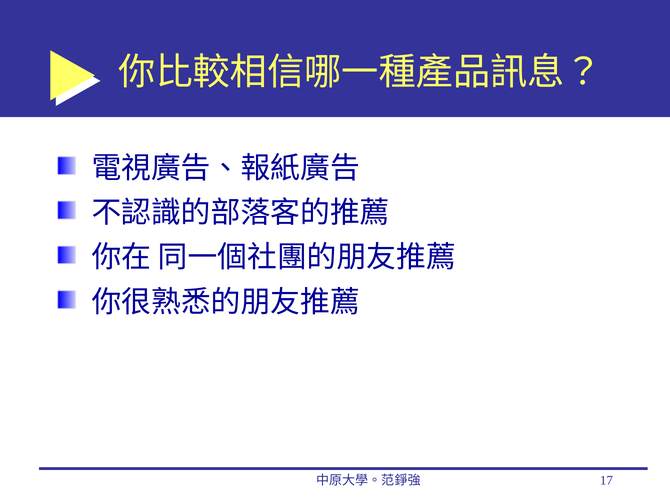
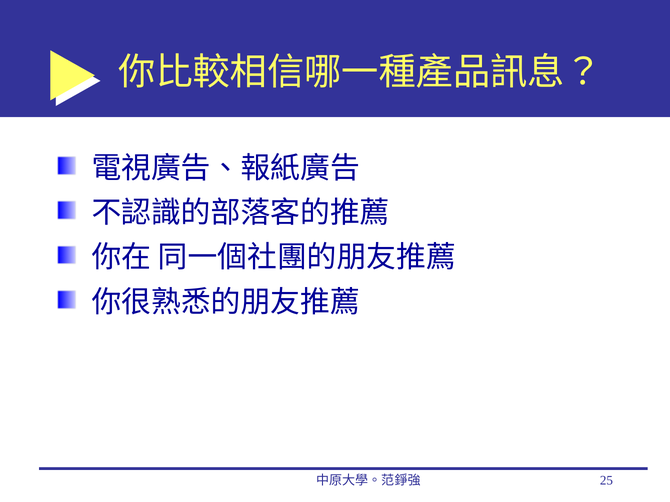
17: 17 -> 25
